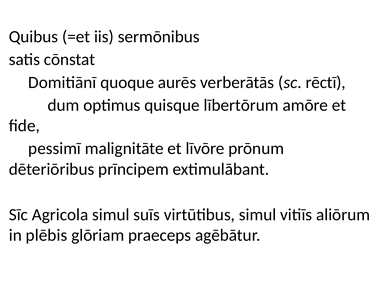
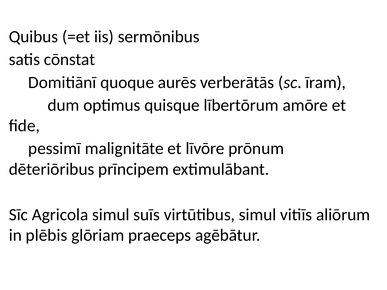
rēctī: rēctī -> īram
